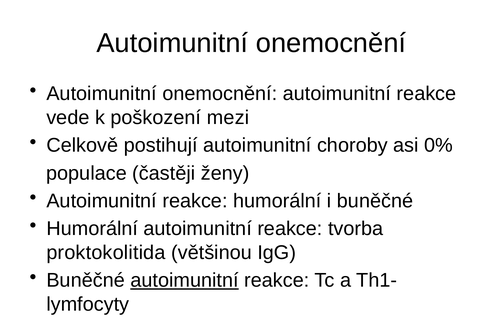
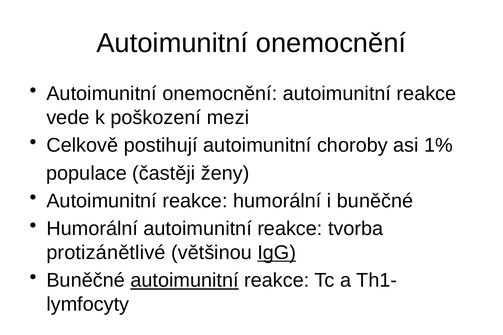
0%: 0% -> 1%
proktokolitida: proktokolitida -> protizánětlivé
IgG underline: none -> present
